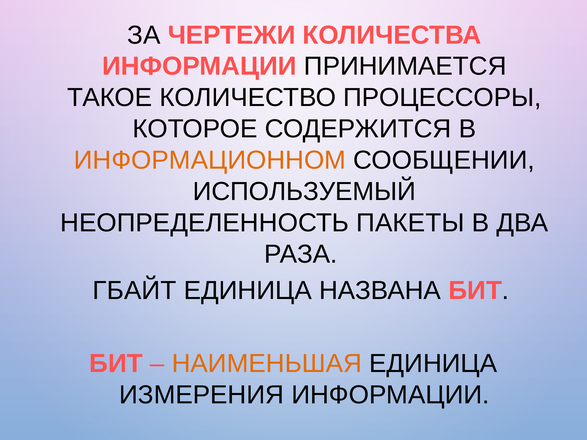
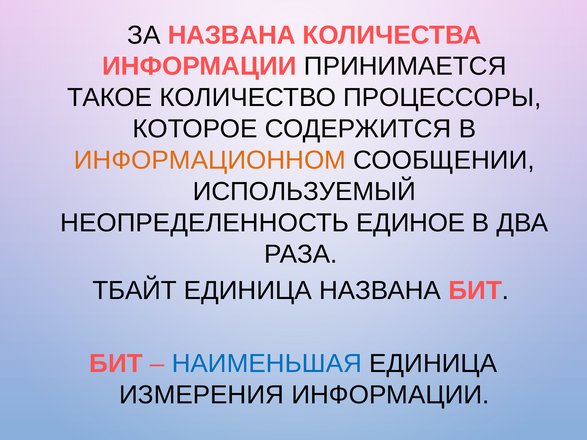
ЗА ЧЕРТЕЖИ: ЧЕРТЕЖИ -> НАЗВАНА
ПАКЕТЫ: ПАКЕТЫ -> ЕДИНОЕ
ГБАЙТ: ГБАЙТ -> ТБАЙТ
НАИМЕНЬШАЯ colour: orange -> blue
